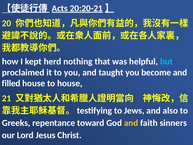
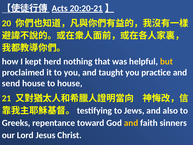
but colour: light blue -> yellow
become: become -> practice
filled: filled -> send
